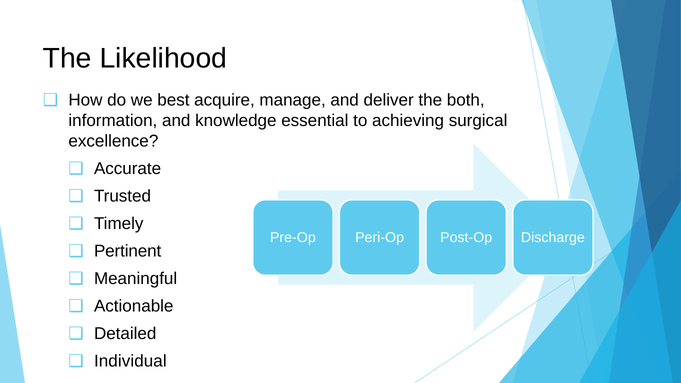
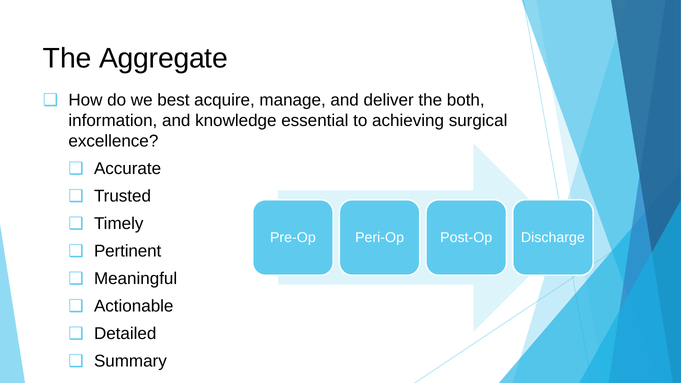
Likelihood: Likelihood -> Aggregate
Individual: Individual -> Summary
